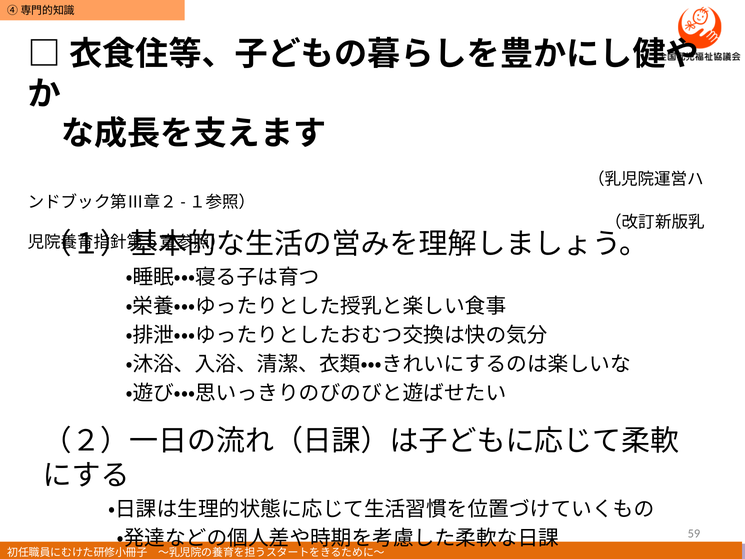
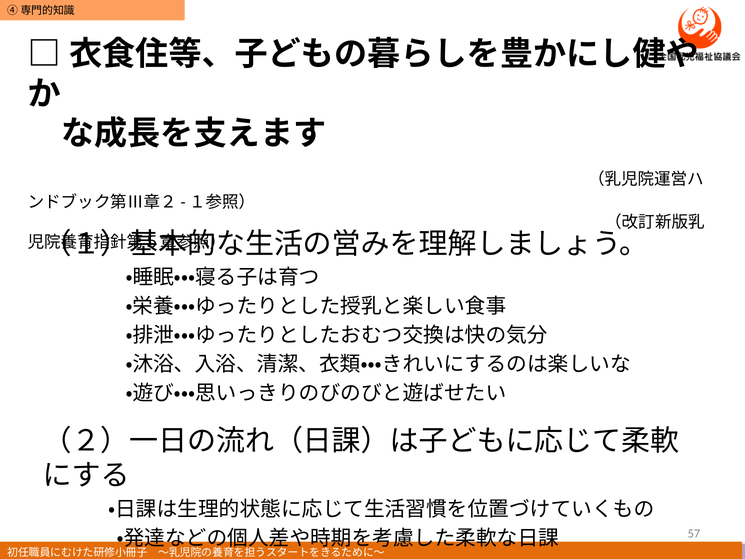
59: 59 -> 57
